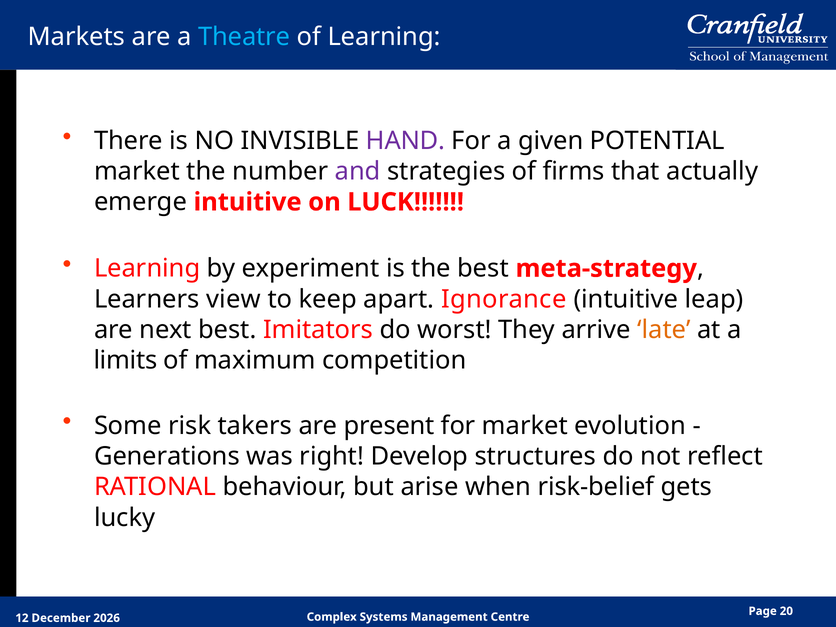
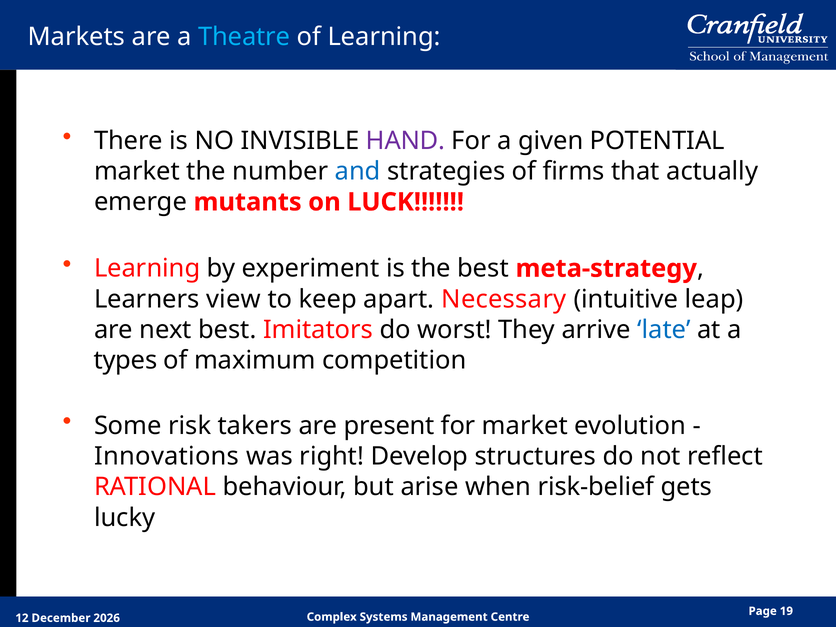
and colour: purple -> blue
emerge intuitive: intuitive -> mutants
Ignorance: Ignorance -> Necessary
late colour: orange -> blue
limits: limits -> types
Generations: Generations -> Innovations
20: 20 -> 19
